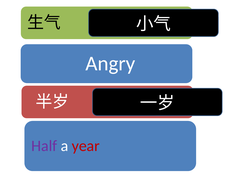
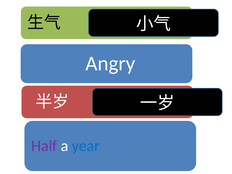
year colour: red -> blue
